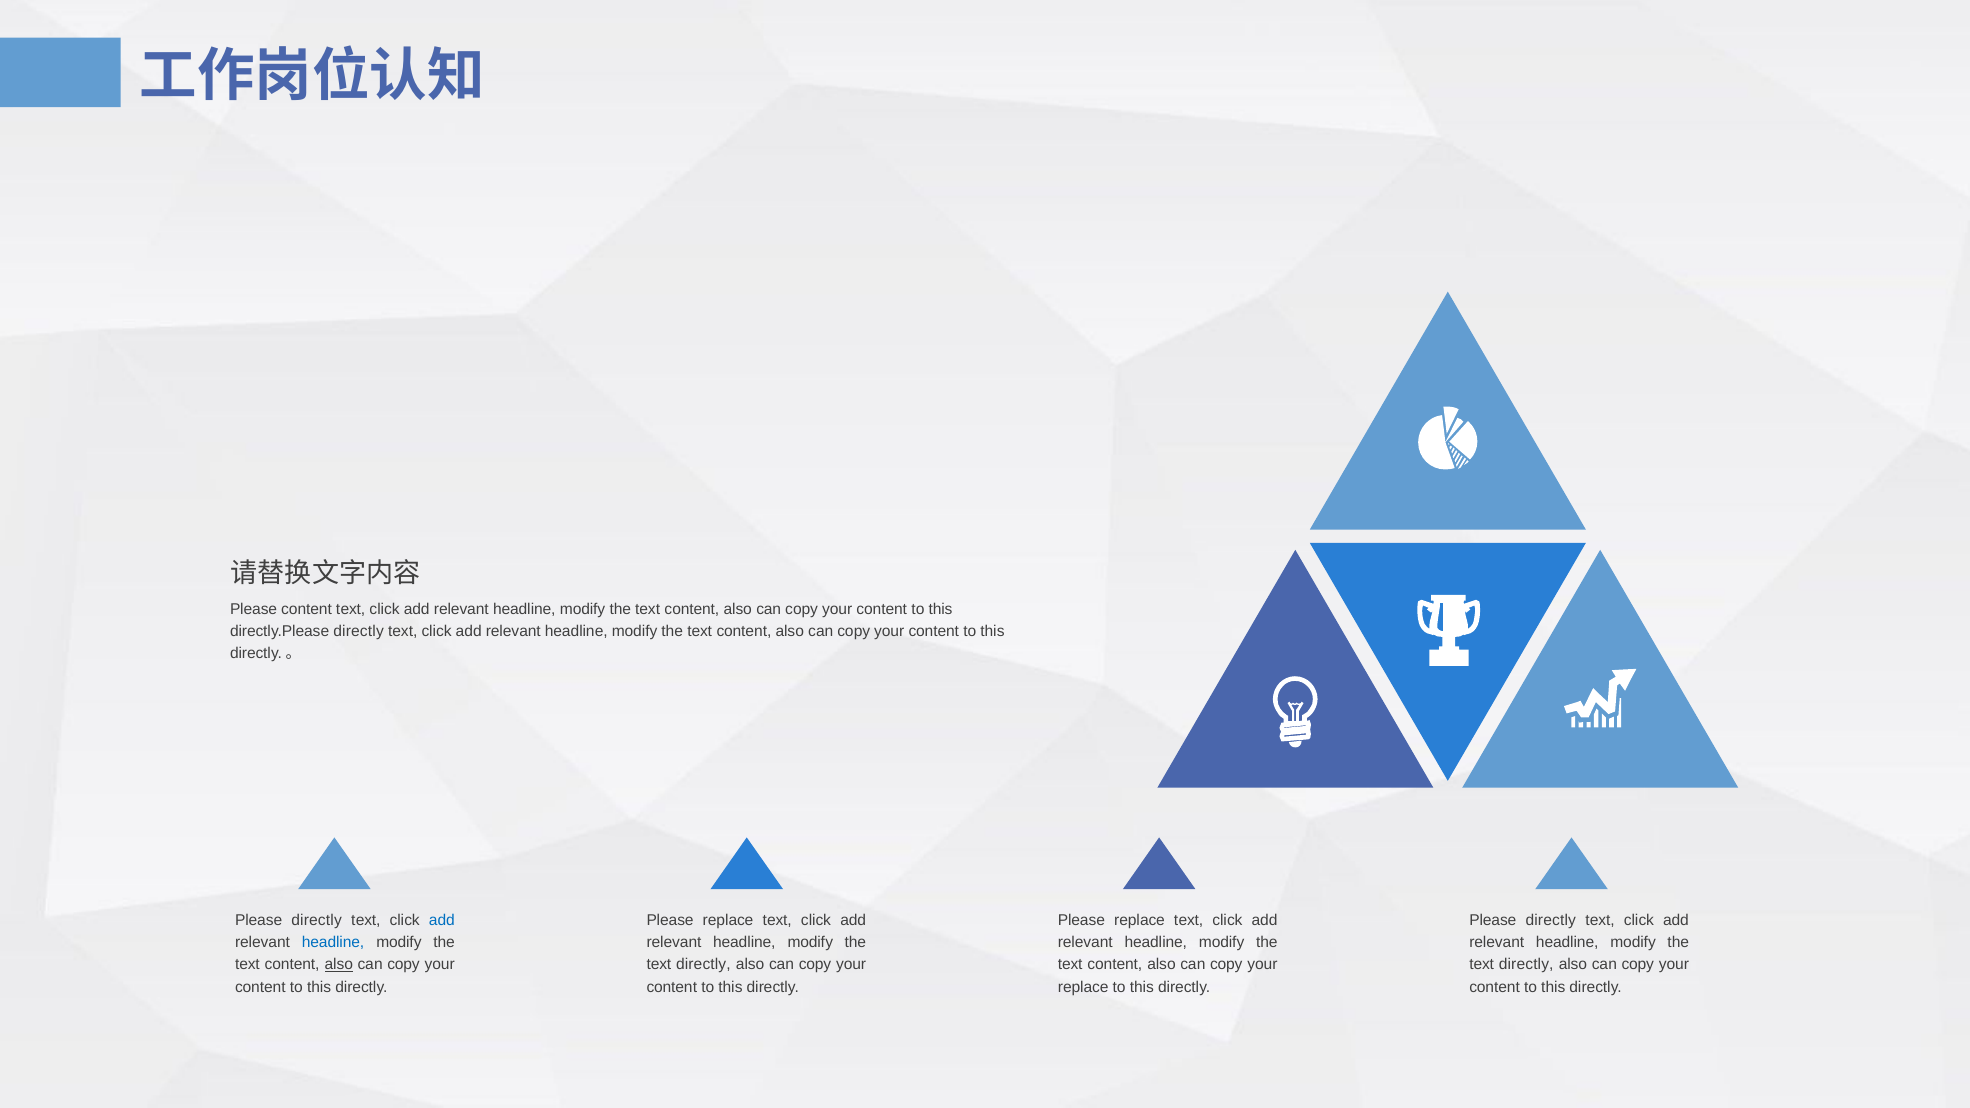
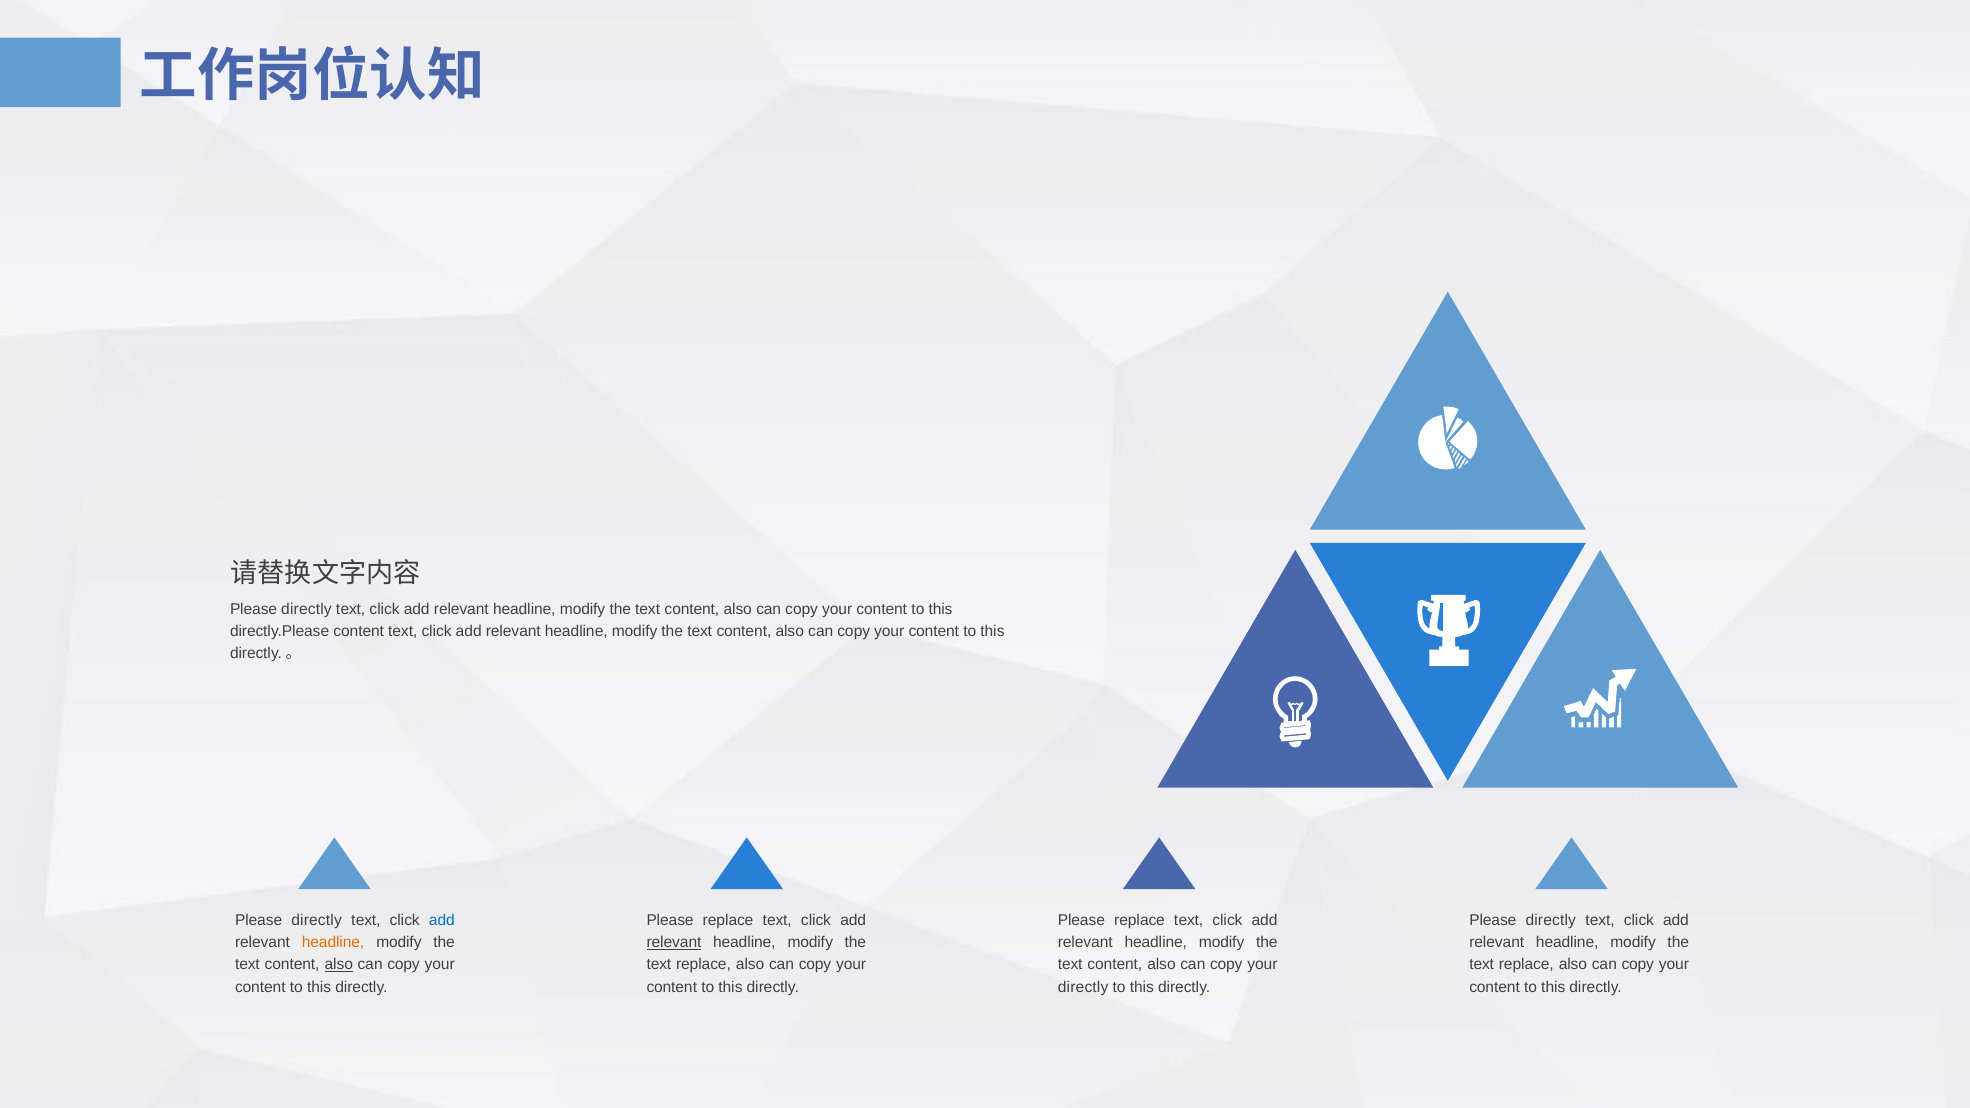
content at (307, 609): content -> directly
directly.Please directly: directly -> content
headline at (333, 942) colour: blue -> orange
relevant at (674, 942) underline: none -> present
directly at (703, 965): directly -> replace
directly at (1526, 965): directly -> replace
replace at (1083, 987): replace -> directly
